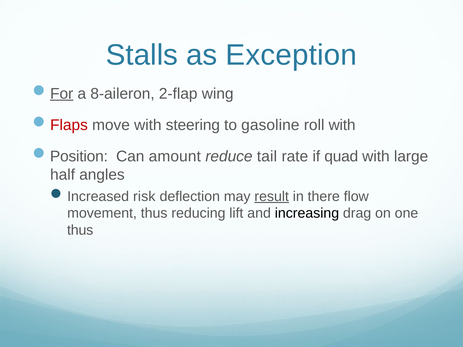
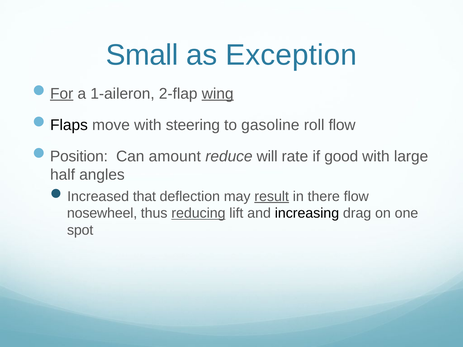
Stalls: Stalls -> Small
8-aileron: 8-aileron -> 1-aileron
wing underline: none -> present
Flaps colour: red -> black
roll with: with -> flow
tail: tail -> will
quad: quad -> good
risk: risk -> that
movement: movement -> nosewheel
reducing underline: none -> present
thus at (80, 230): thus -> spot
